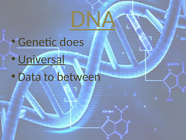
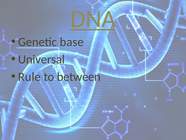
does: does -> base
Universal underline: present -> none
Data: Data -> Rule
